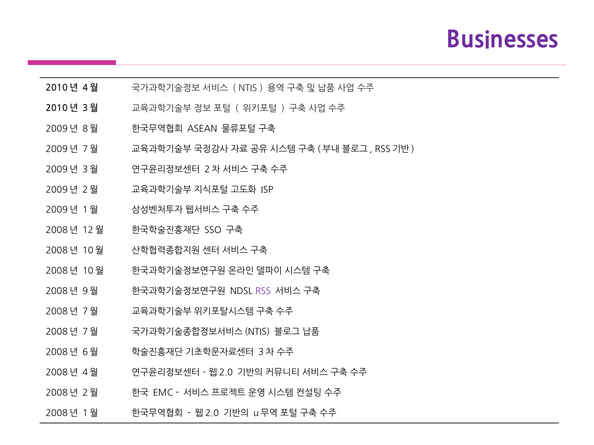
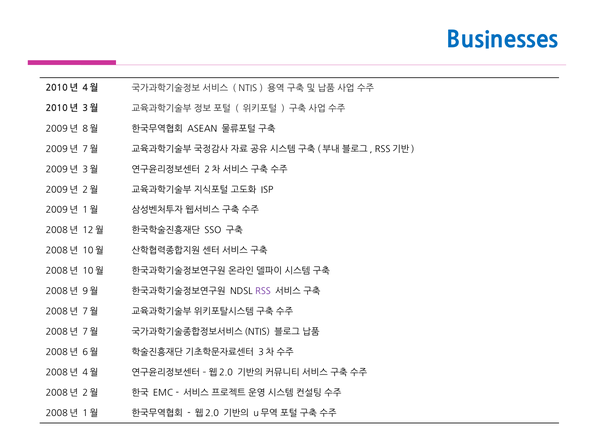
Businesses colour: purple -> blue
